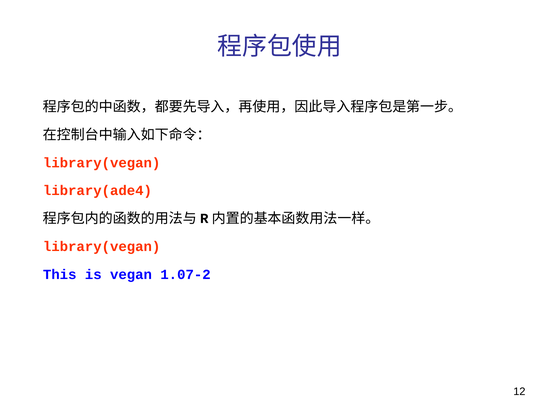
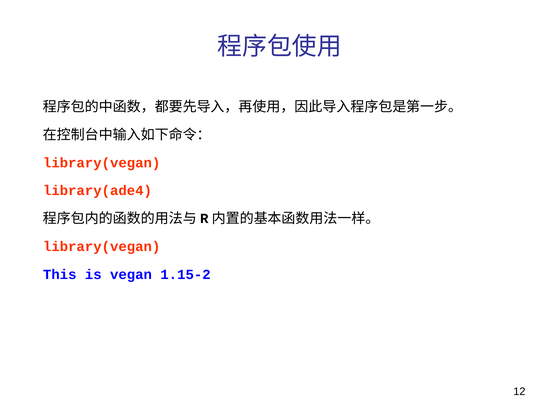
1.07-2: 1.07-2 -> 1.15-2
